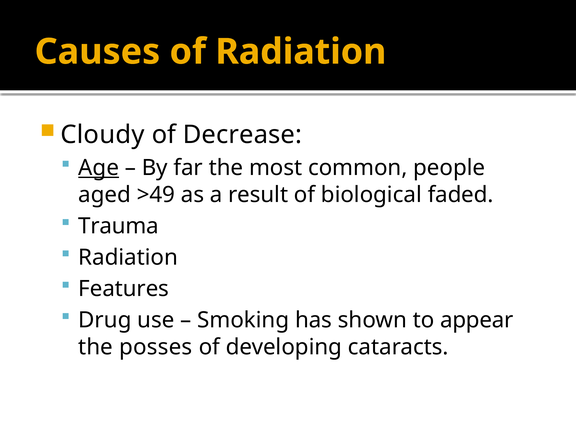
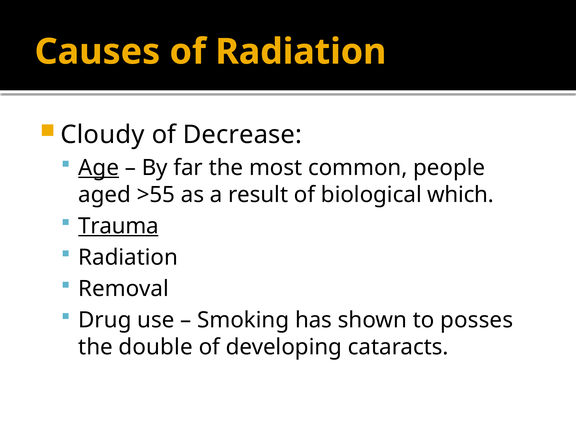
>49: >49 -> >55
faded: faded -> which
Trauma underline: none -> present
Features: Features -> Removal
appear: appear -> posses
posses: posses -> double
